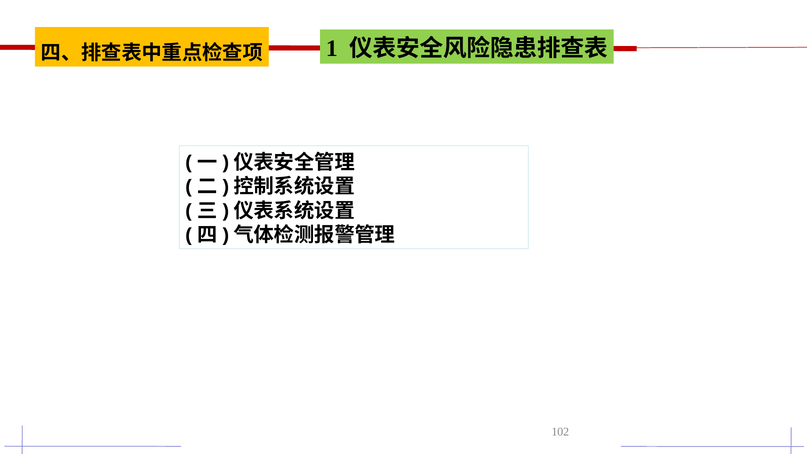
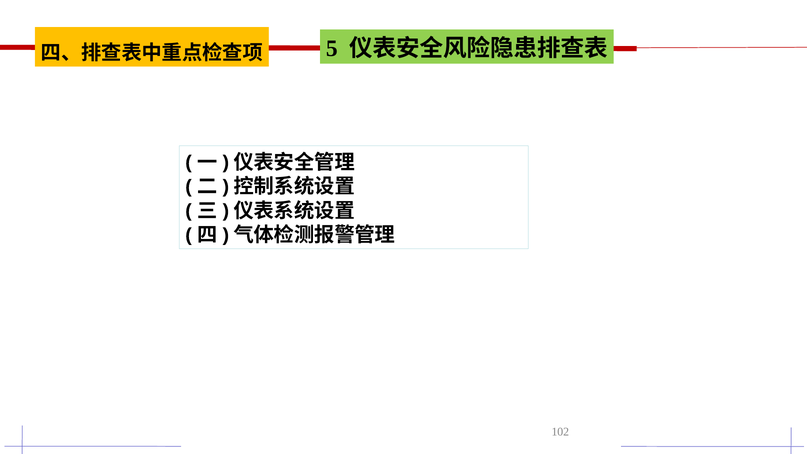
1: 1 -> 5
